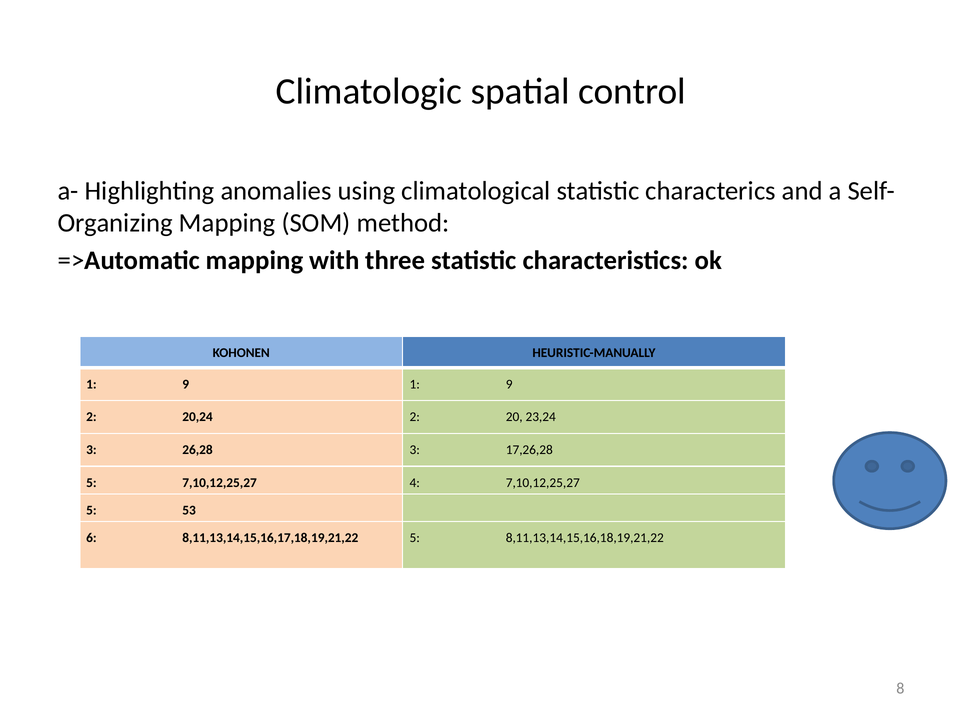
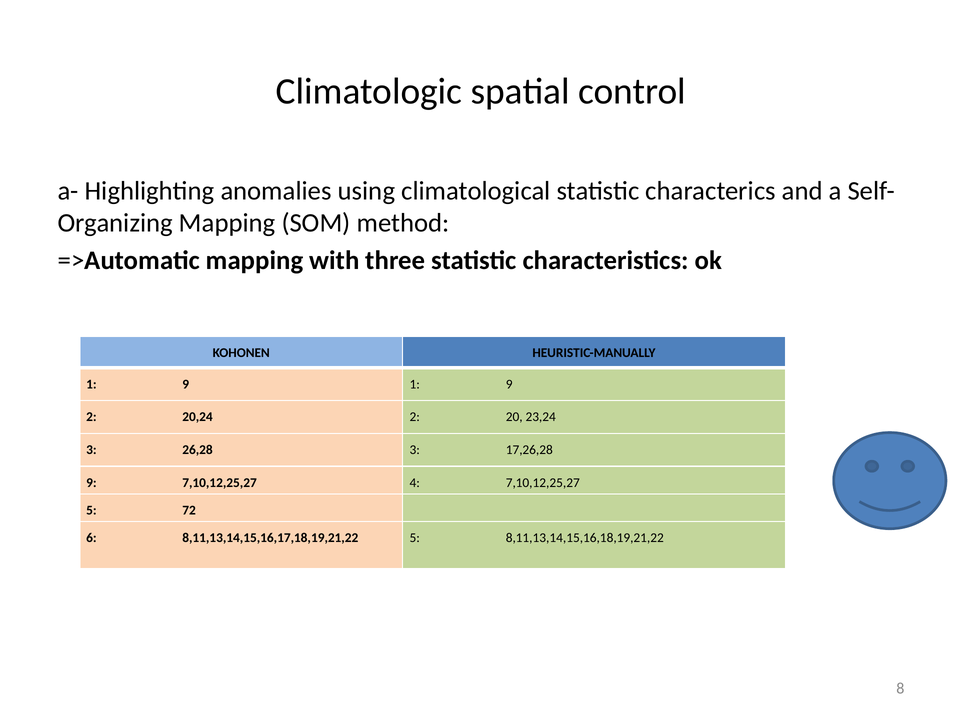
5 at (91, 483): 5 -> 9
53: 53 -> 72
